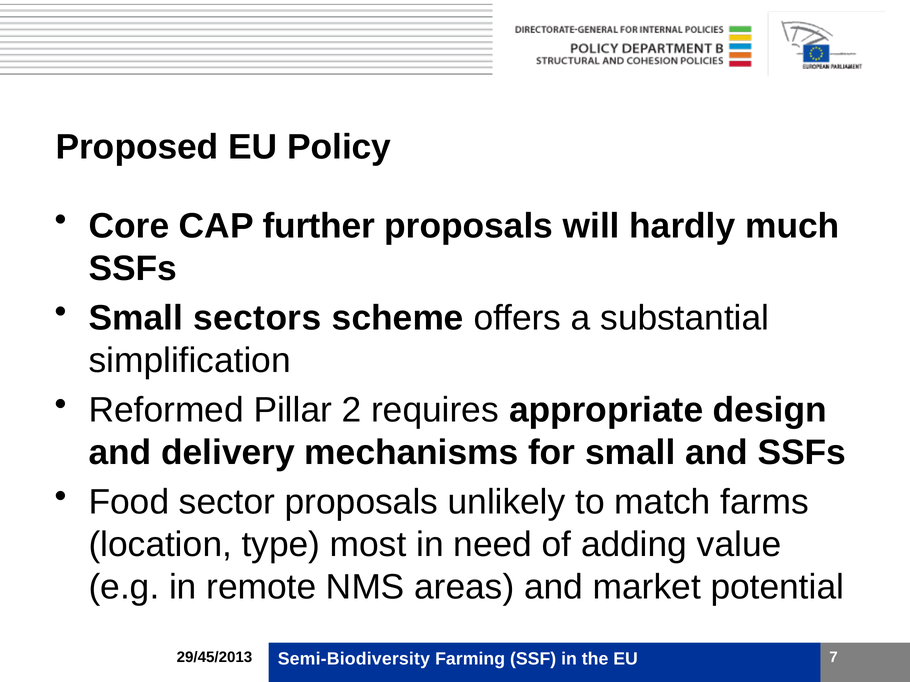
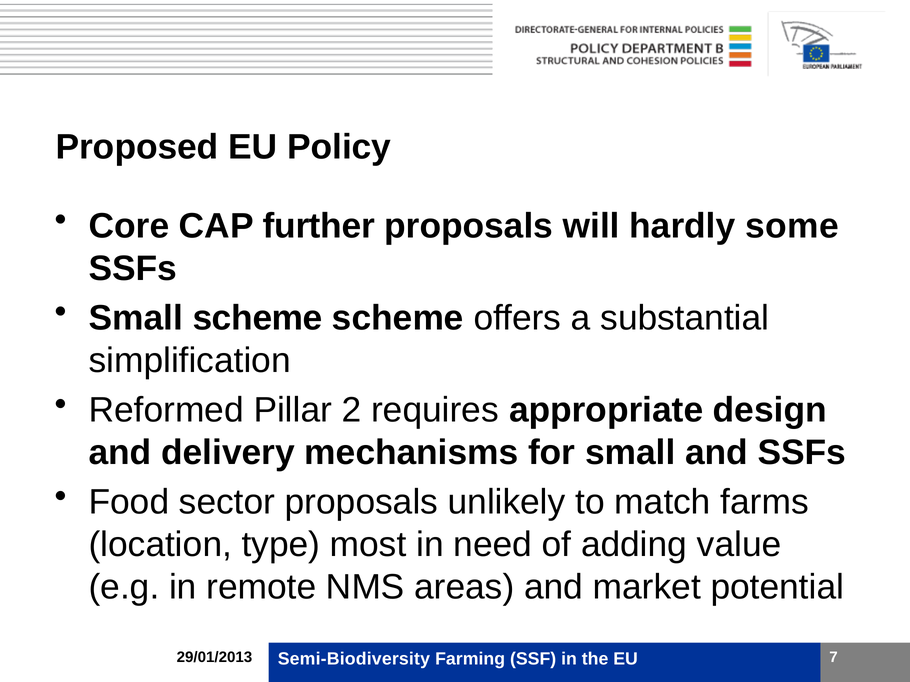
much: much -> some
Small sectors: sectors -> scheme
29/45/2013: 29/45/2013 -> 29/01/2013
